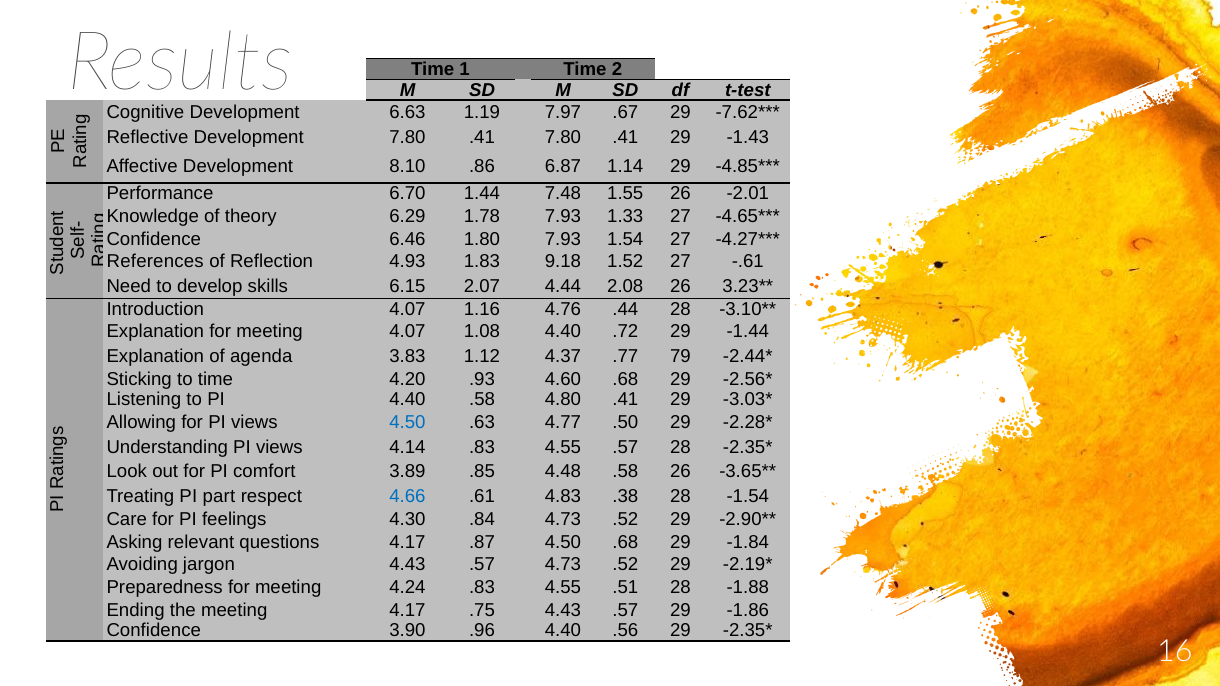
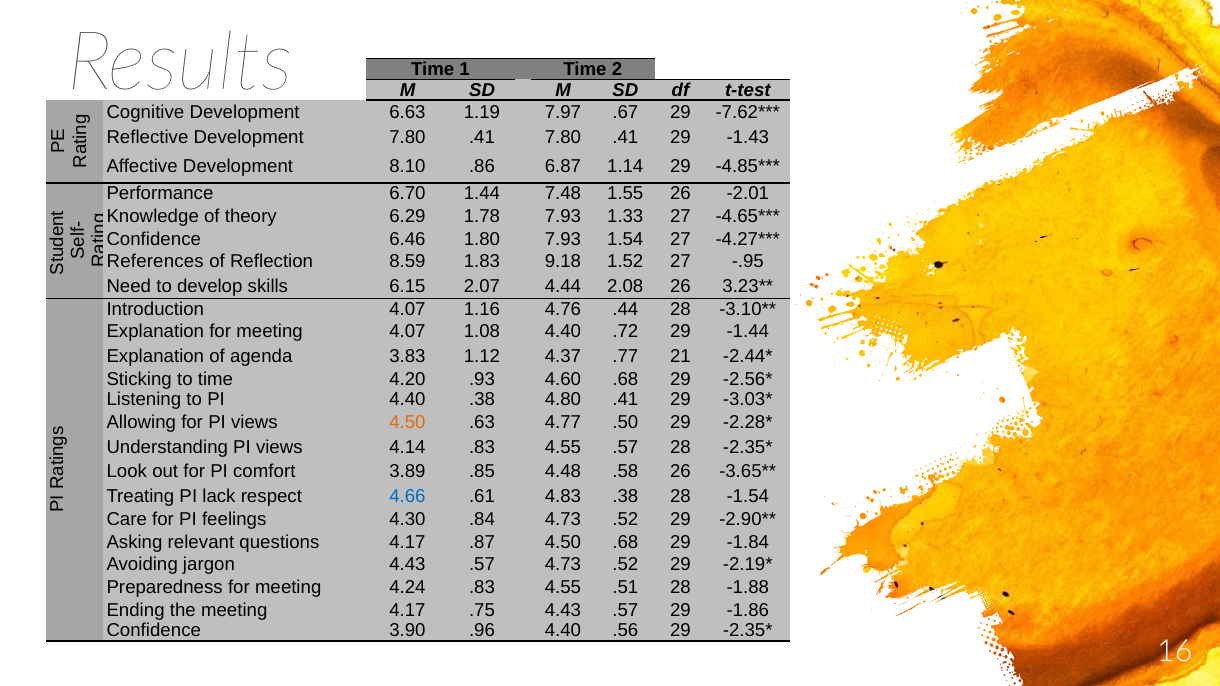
4.93: 4.93 -> 8.59
-.61: -.61 -> -.95
79: 79 -> 21
4.40 .58: .58 -> .38
4.50 at (407, 423) colour: blue -> orange
part: part -> lack
